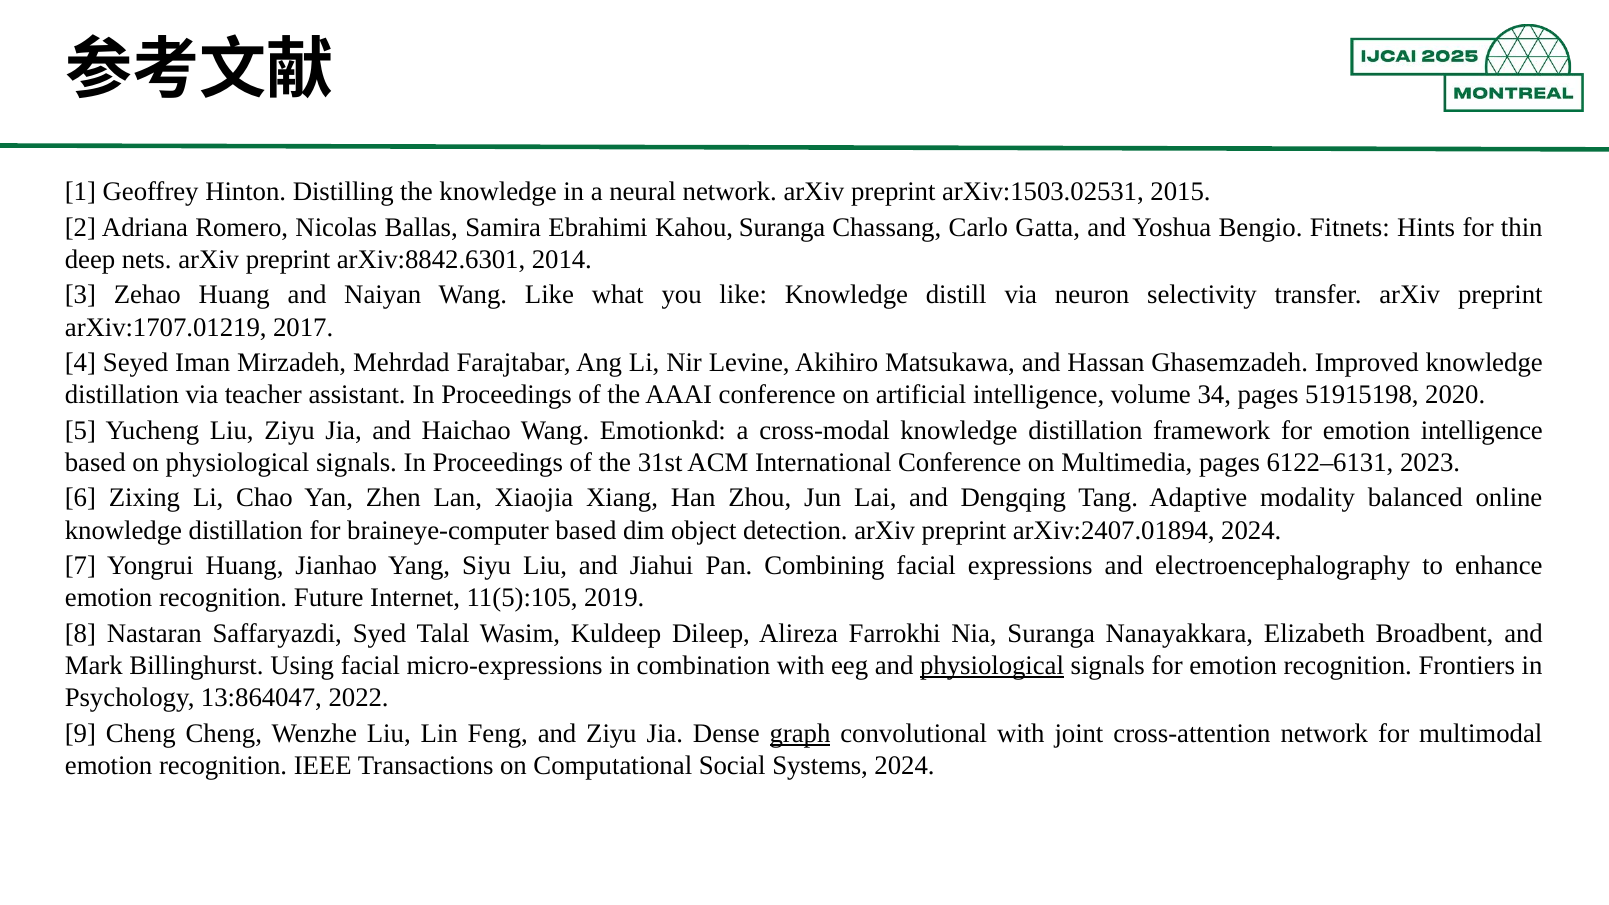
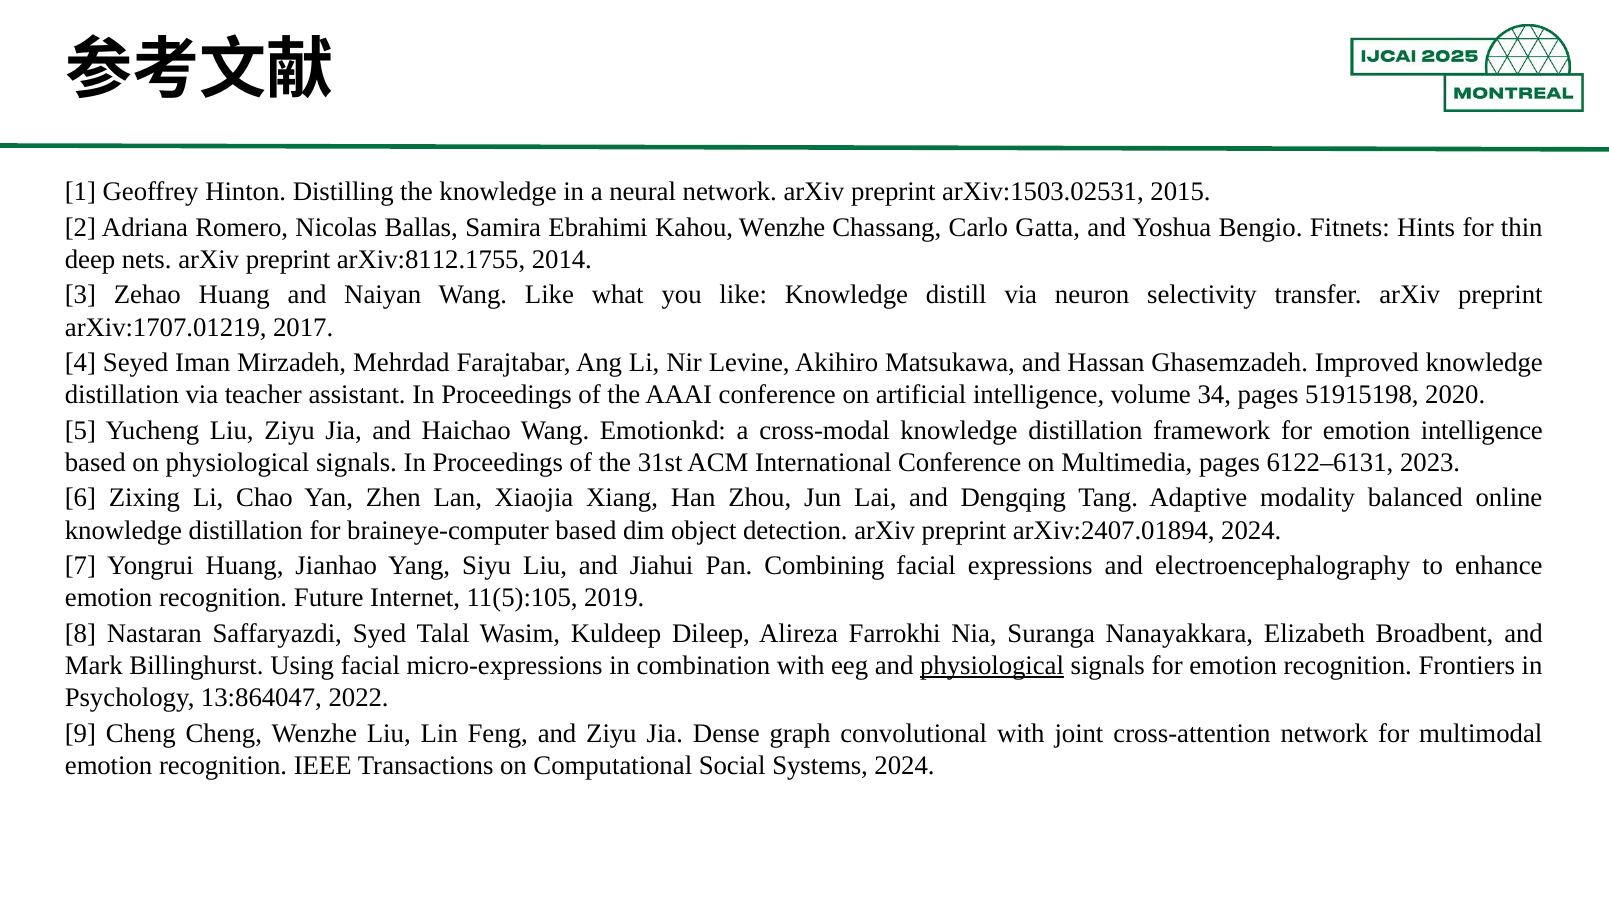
Kahou Suranga: Suranga -> Wenzhe
arXiv:8842.6301: arXiv:8842.6301 -> arXiv:8112.1755
graph underline: present -> none
